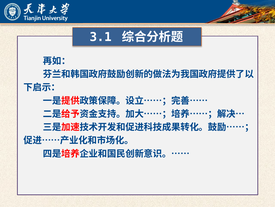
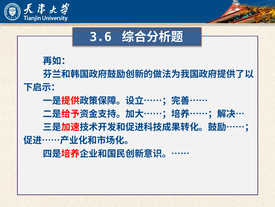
3.1: 3.1 -> 3.6
